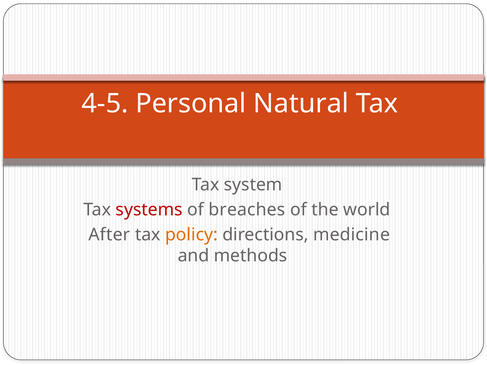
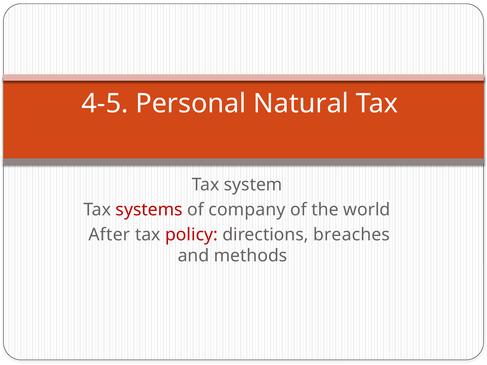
breaches: breaches -> company
policy colour: orange -> red
medicine: medicine -> breaches
